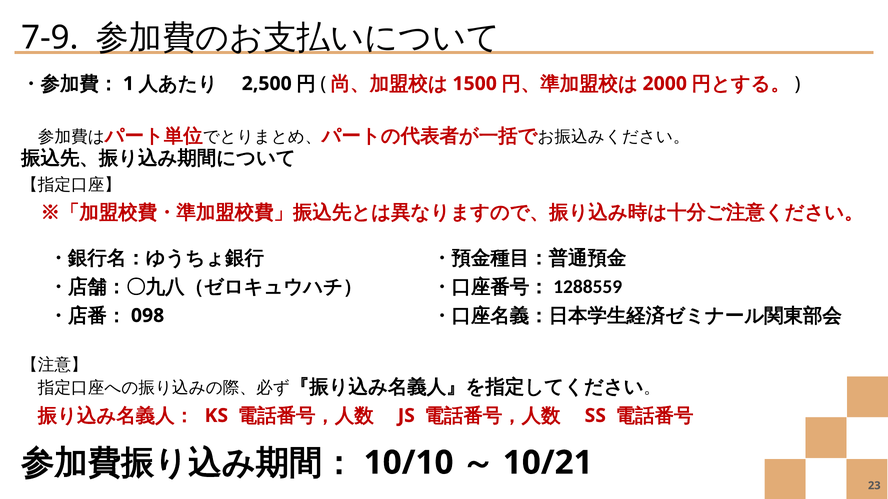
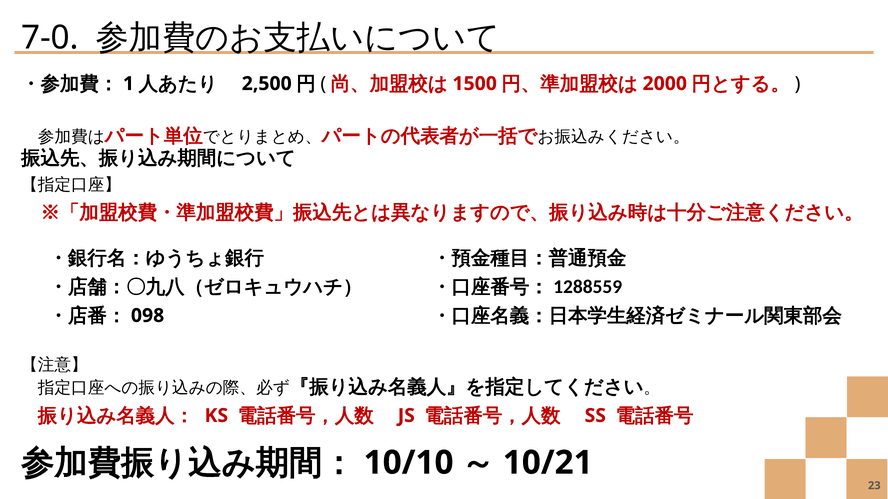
7-9: 7-9 -> 7-0
